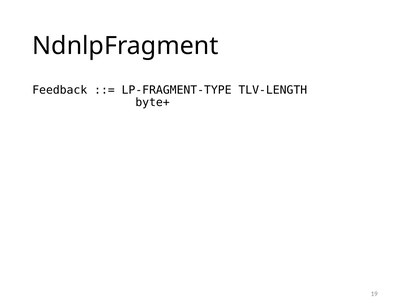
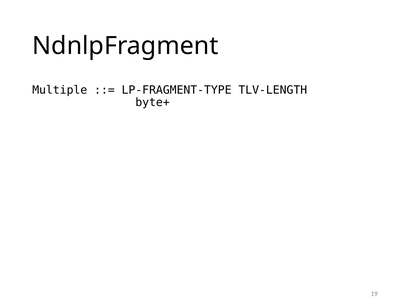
Feedback: Feedback -> Multiple
